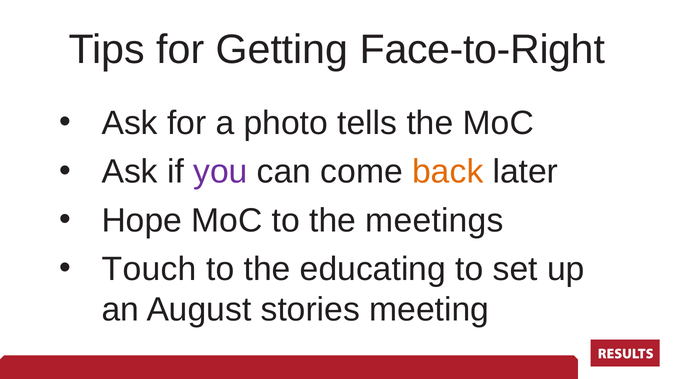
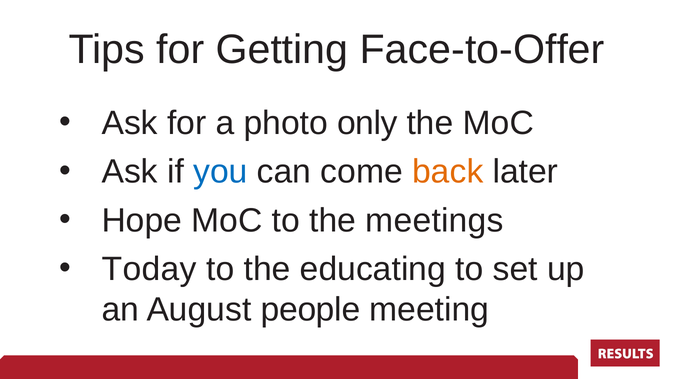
Face-to-Right: Face-to-Right -> Face-to-Offer
tells: tells -> only
you colour: purple -> blue
Touch: Touch -> Today
stories: stories -> people
